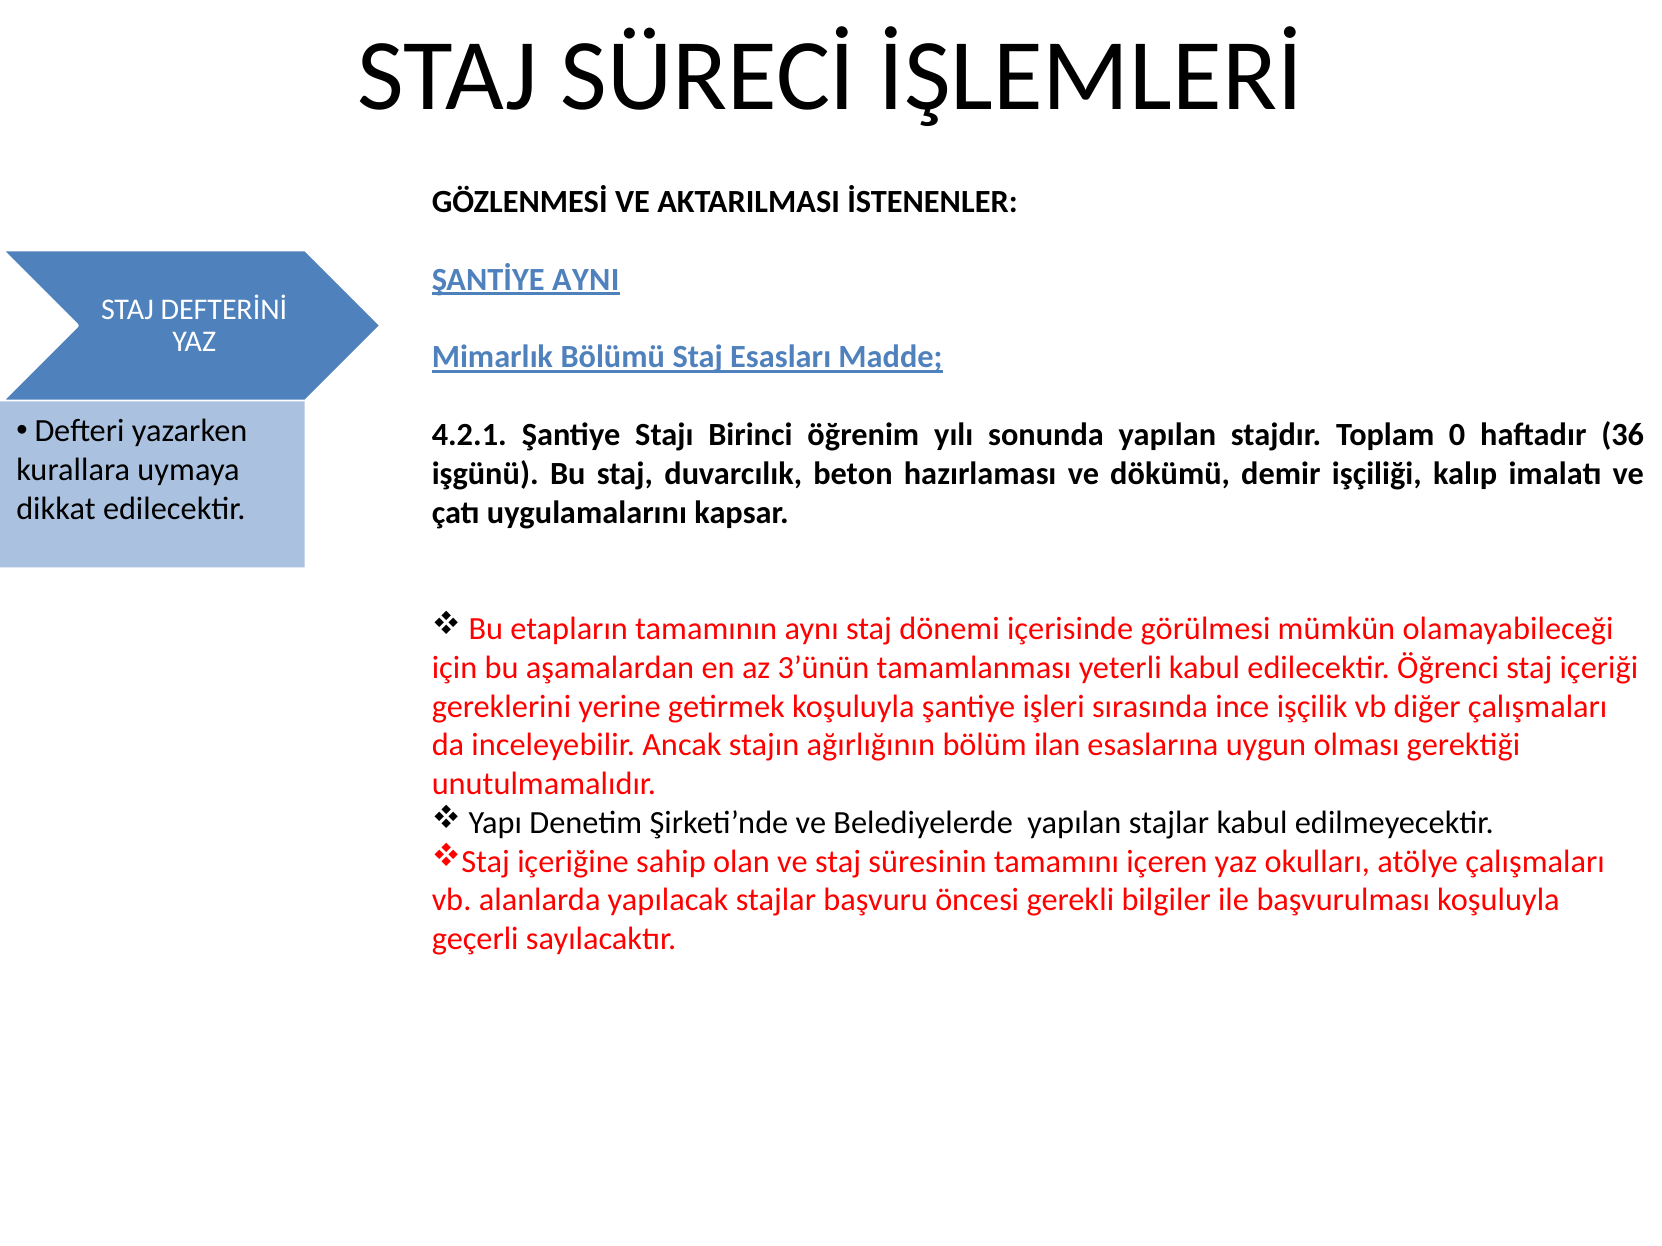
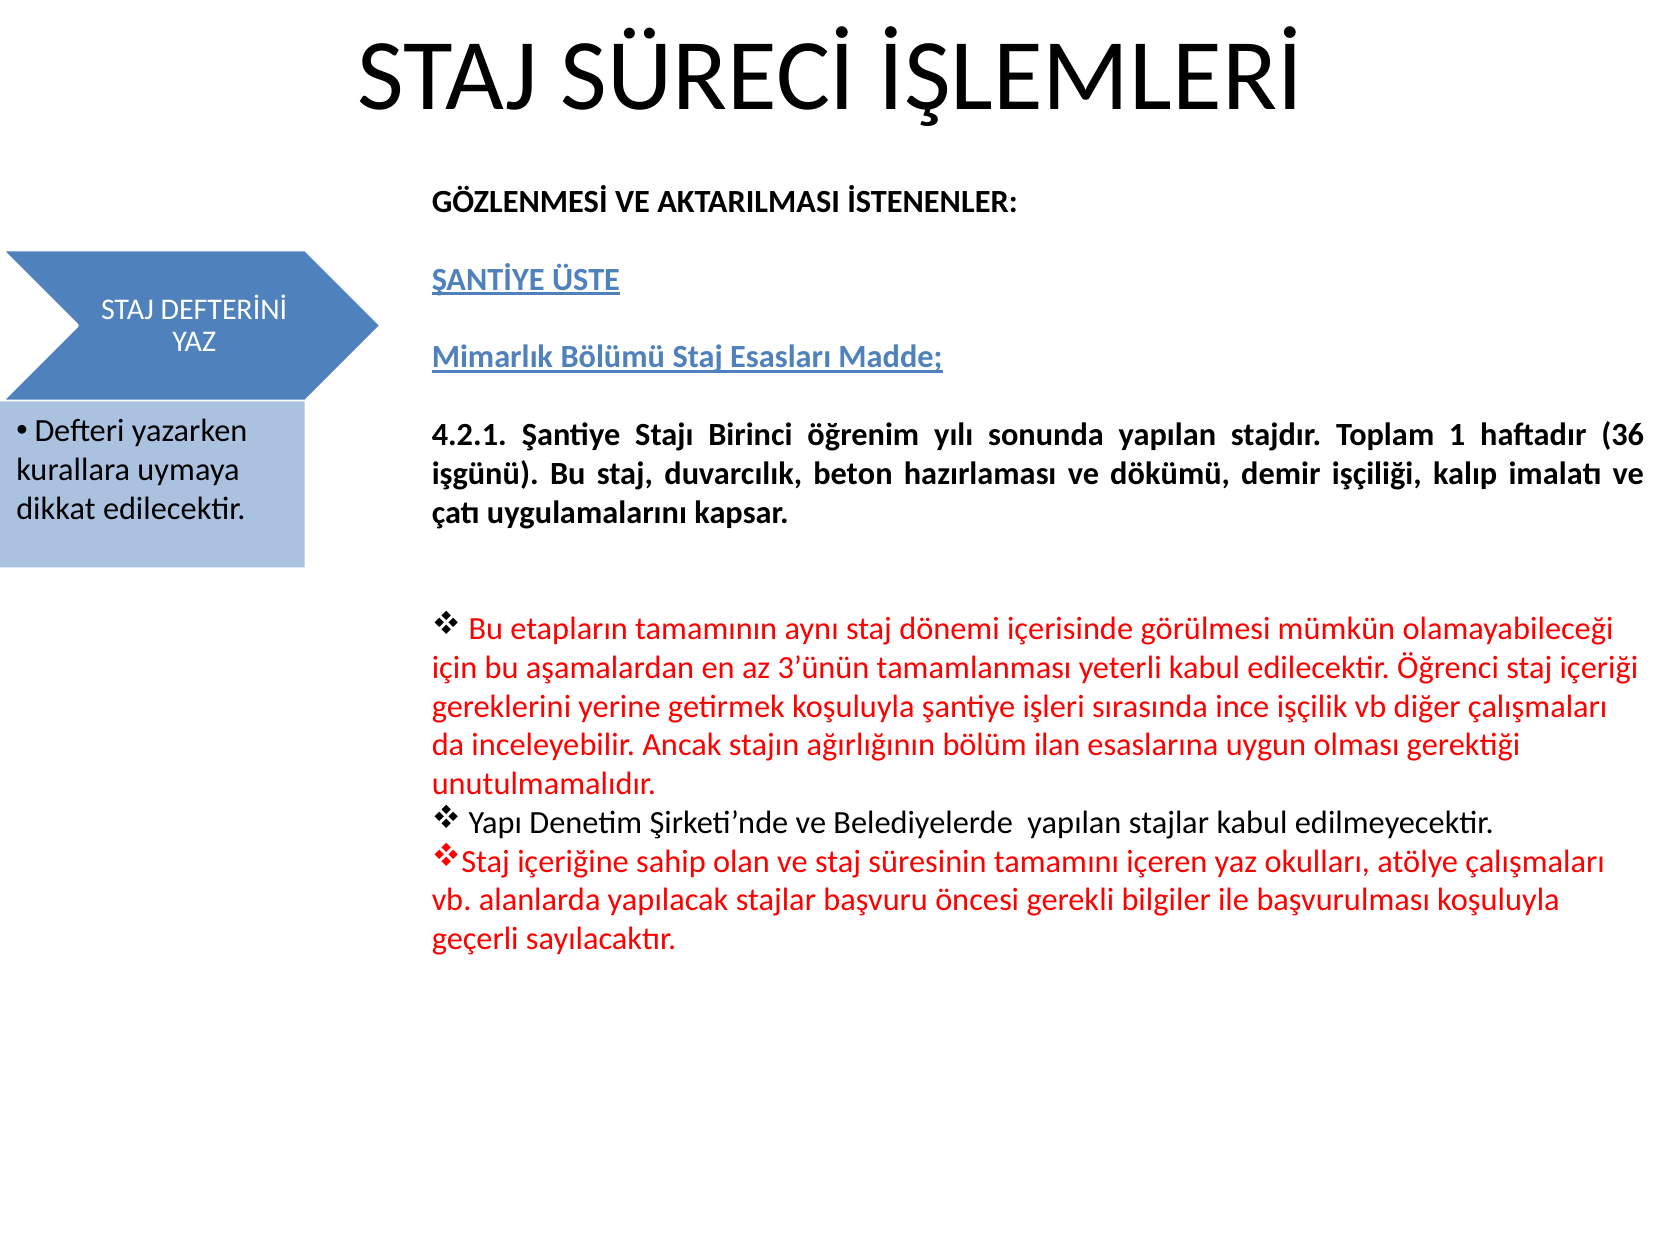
AYNI: AYNI -> ÜSTE
0: 0 -> 1
